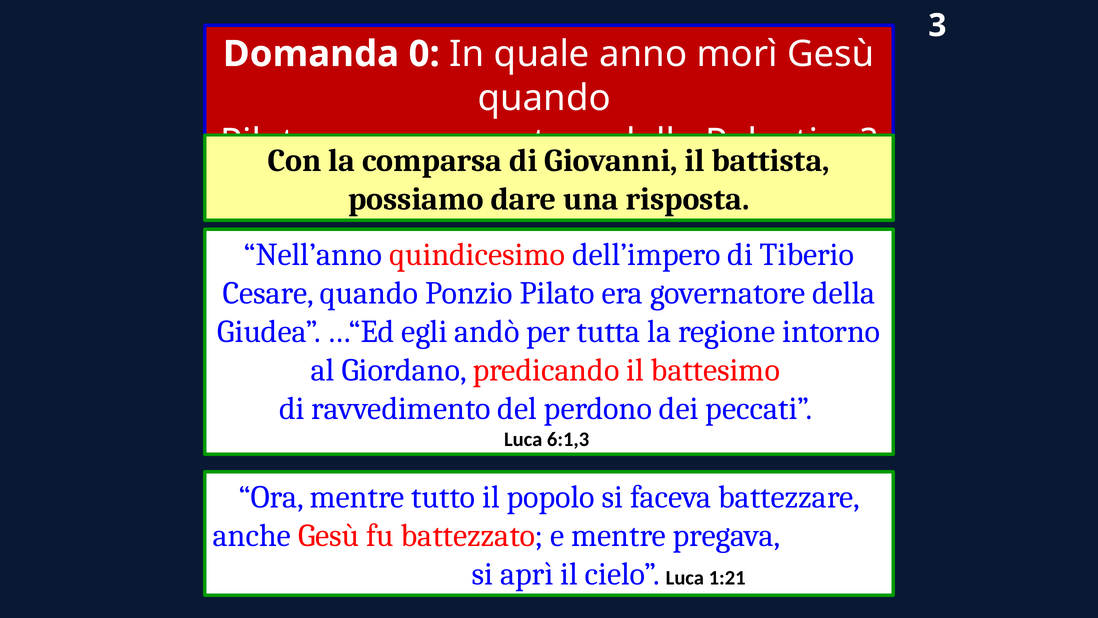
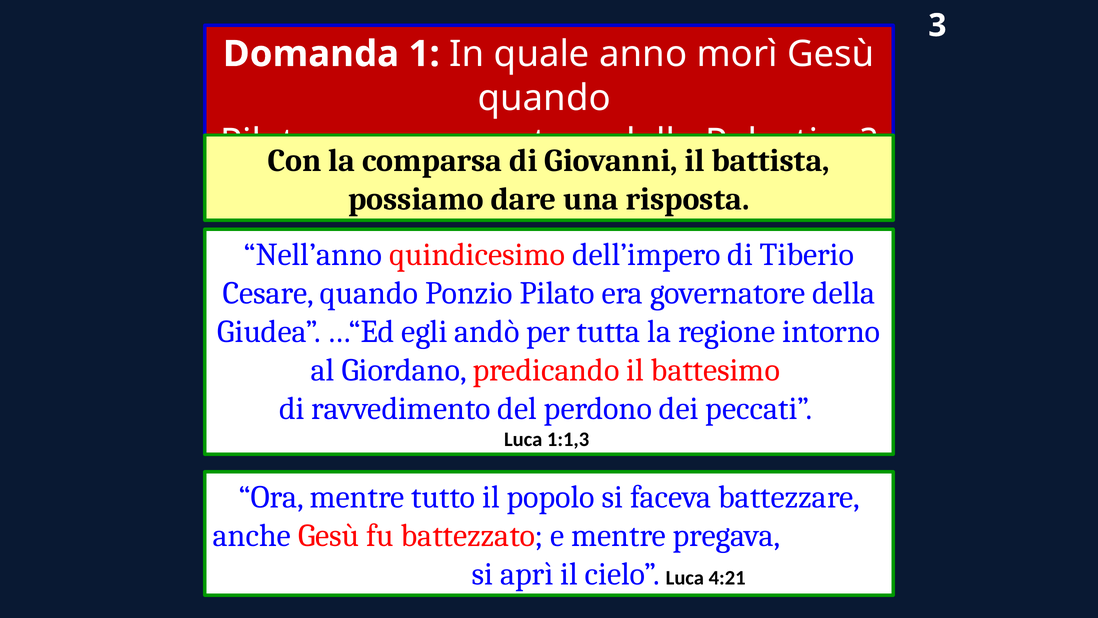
0: 0 -> 1
6:1,3: 6:1,3 -> 1:1,3
1:21: 1:21 -> 4:21
